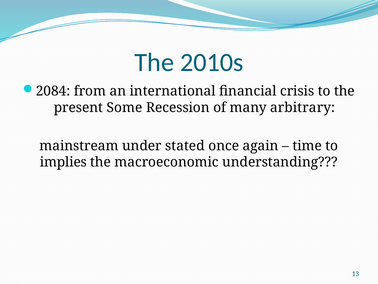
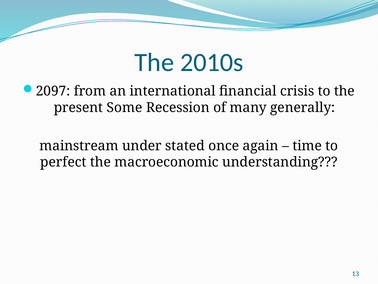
2084: 2084 -> 2097
arbitrary: arbitrary -> generally
implies: implies -> perfect
